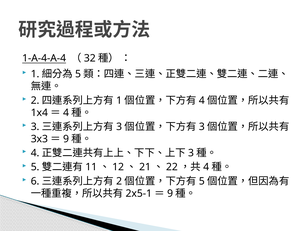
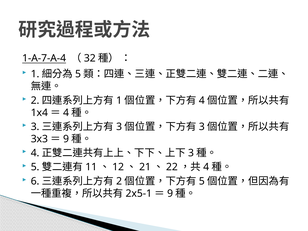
1-A-4-A-4: 1-A-4-A-4 -> 1-A-7-A-4
